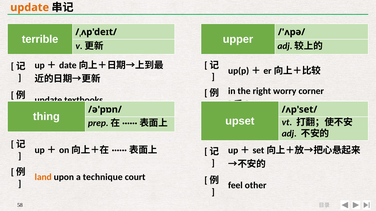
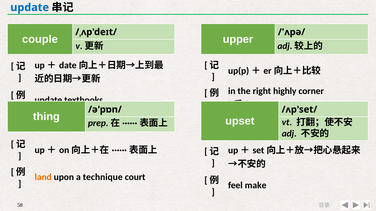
update at (30, 7) colour: orange -> blue
terrible: terrible -> couple
worry: worry -> highly
other: other -> make
